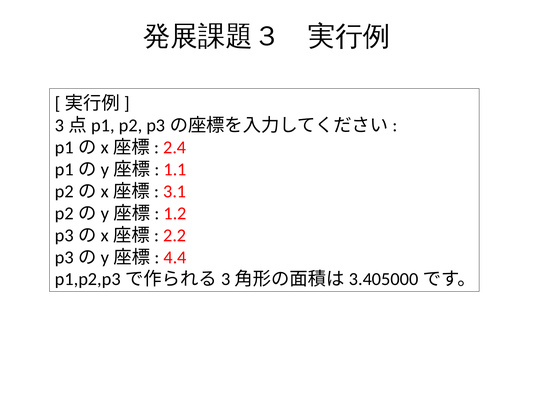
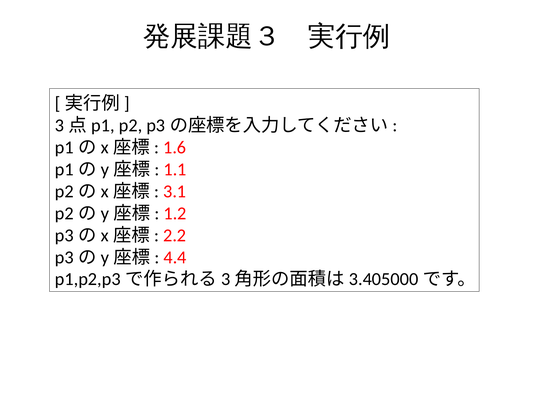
2.4: 2.4 -> 1.6
